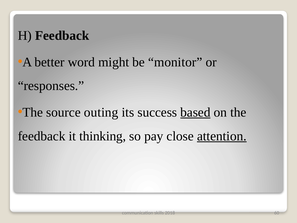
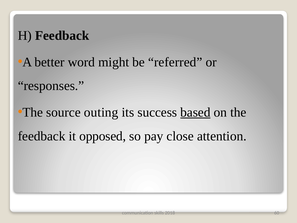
monitor: monitor -> referred
thinking: thinking -> opposed
attention underline: present -> none
